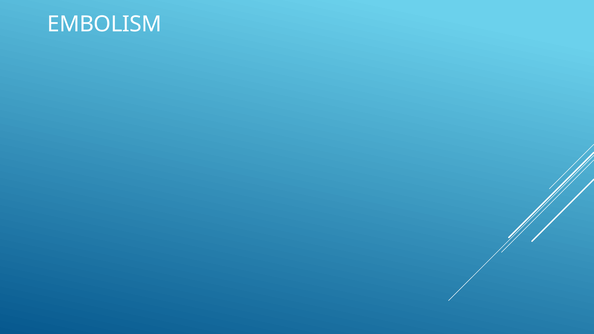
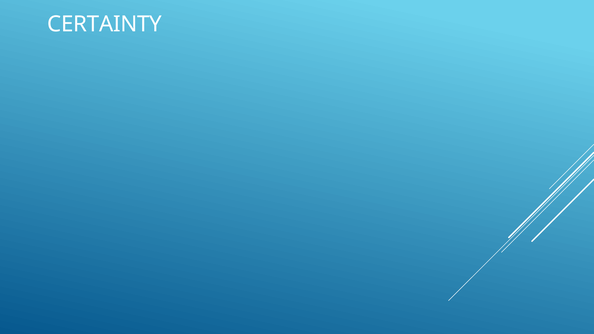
EMBOLISM: EMBOLISM -> CERTAINTY
